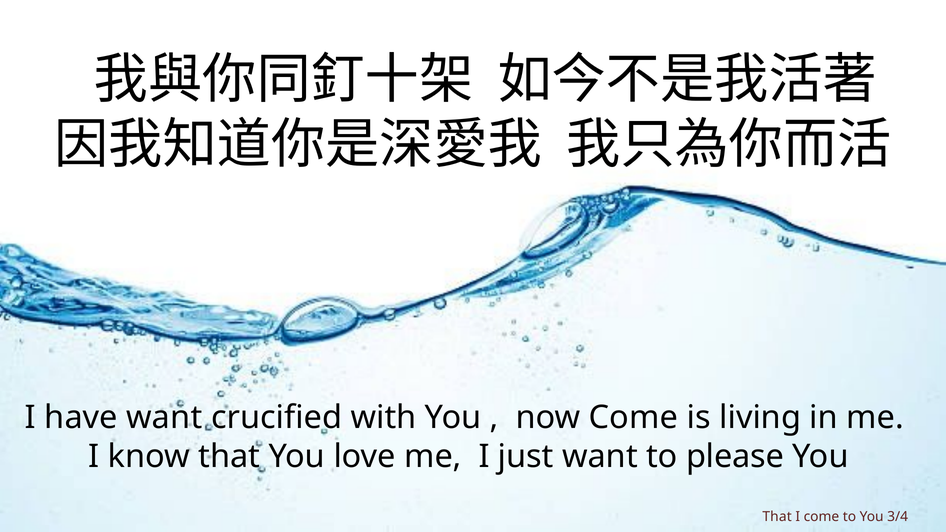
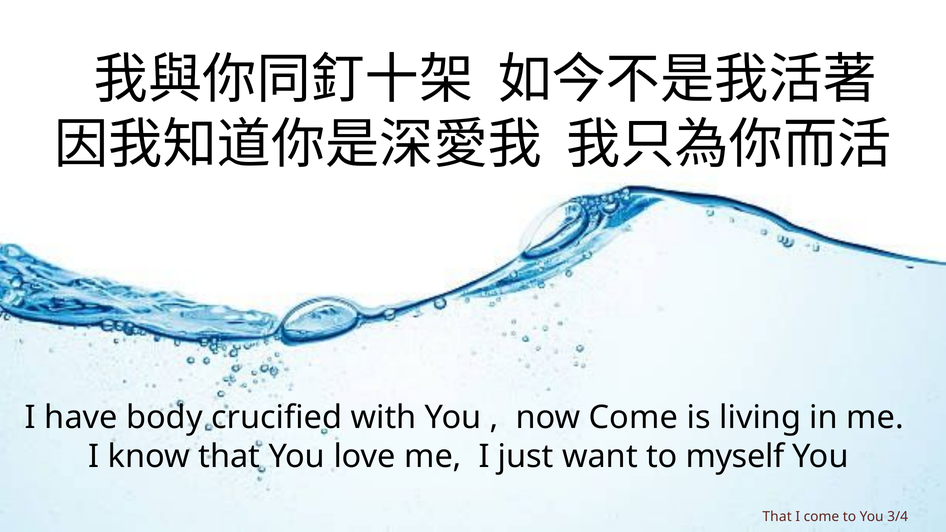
have want: want -> body
please: please -> myself
